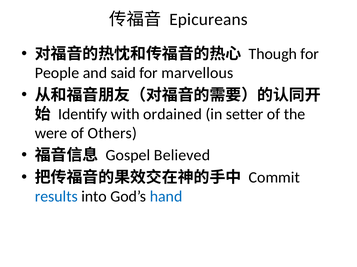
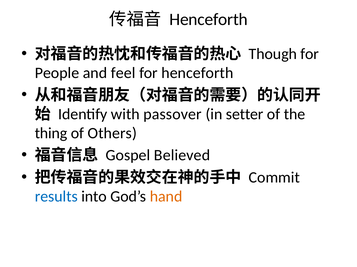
Epicureans at (208, 19): Epicureans -> Henceforth
said: said -> feel
for marvellous: marvellous -> henceforth
ordained: ordained -> passover
were: were -> thing
hand colour: blue -> orange
